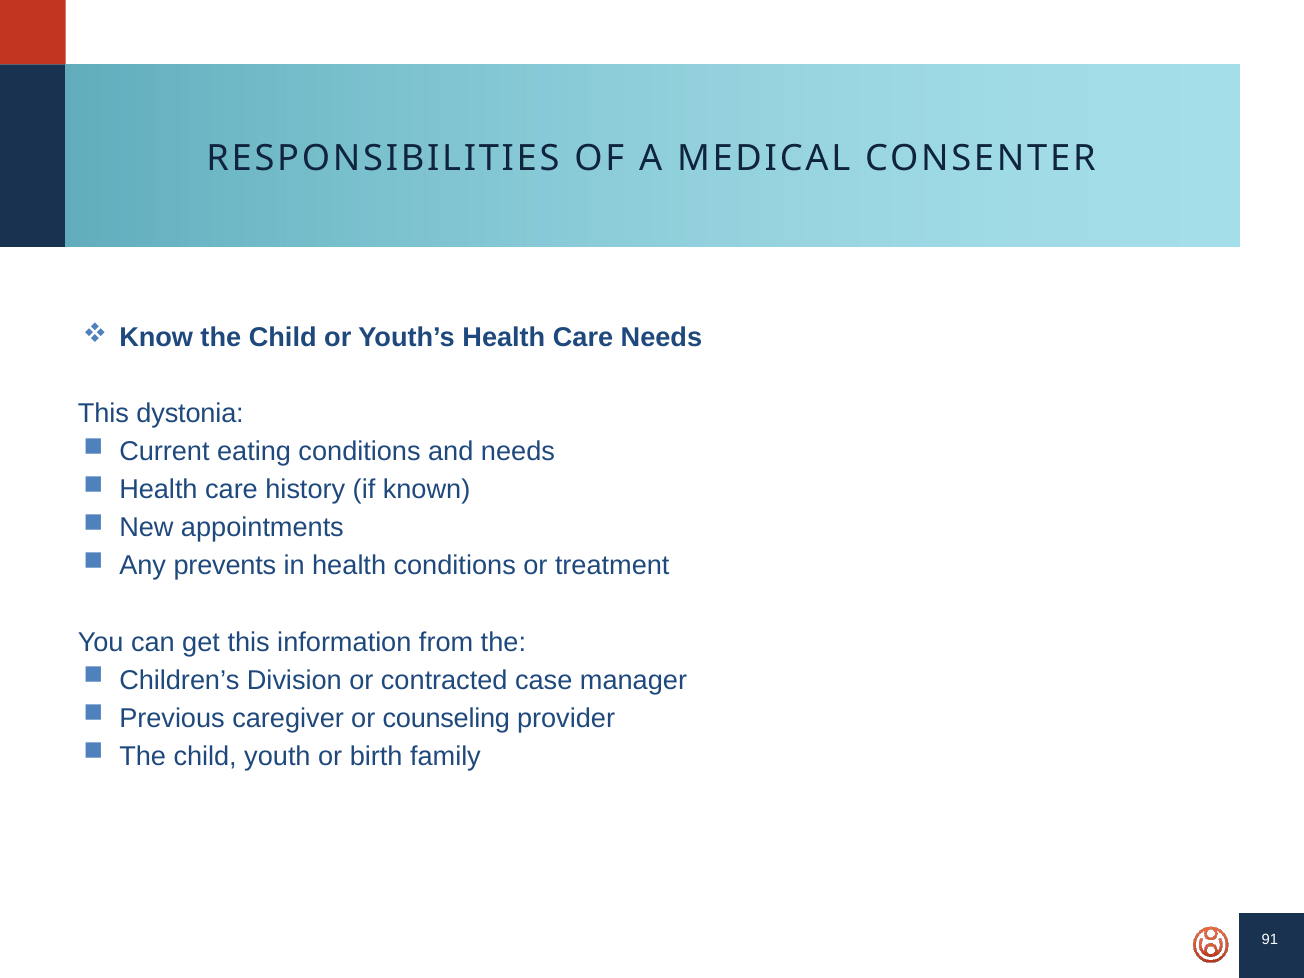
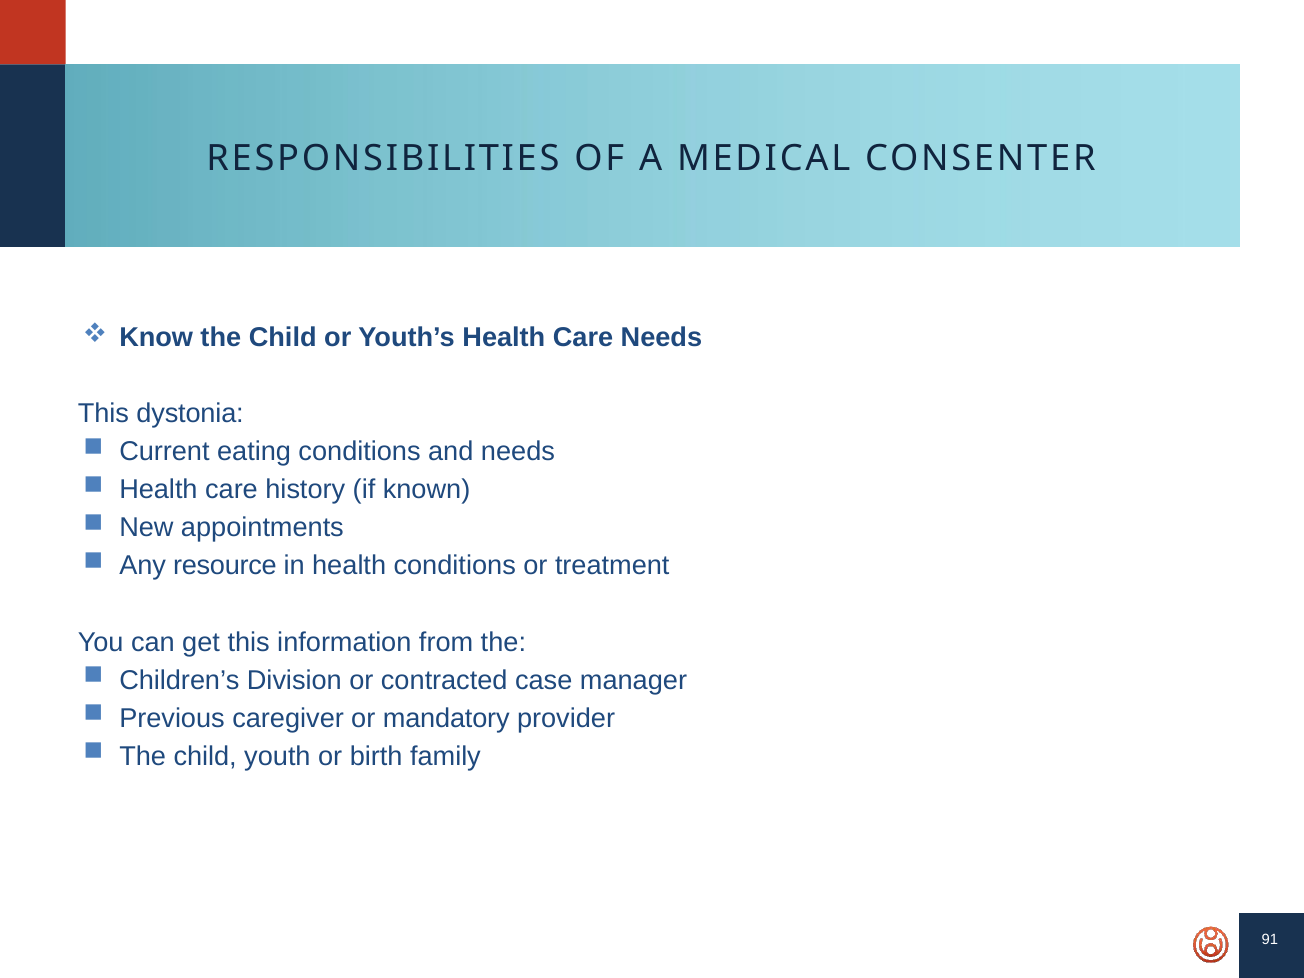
prevents: prevents -> resource
counseling: counseling -> mandatory
